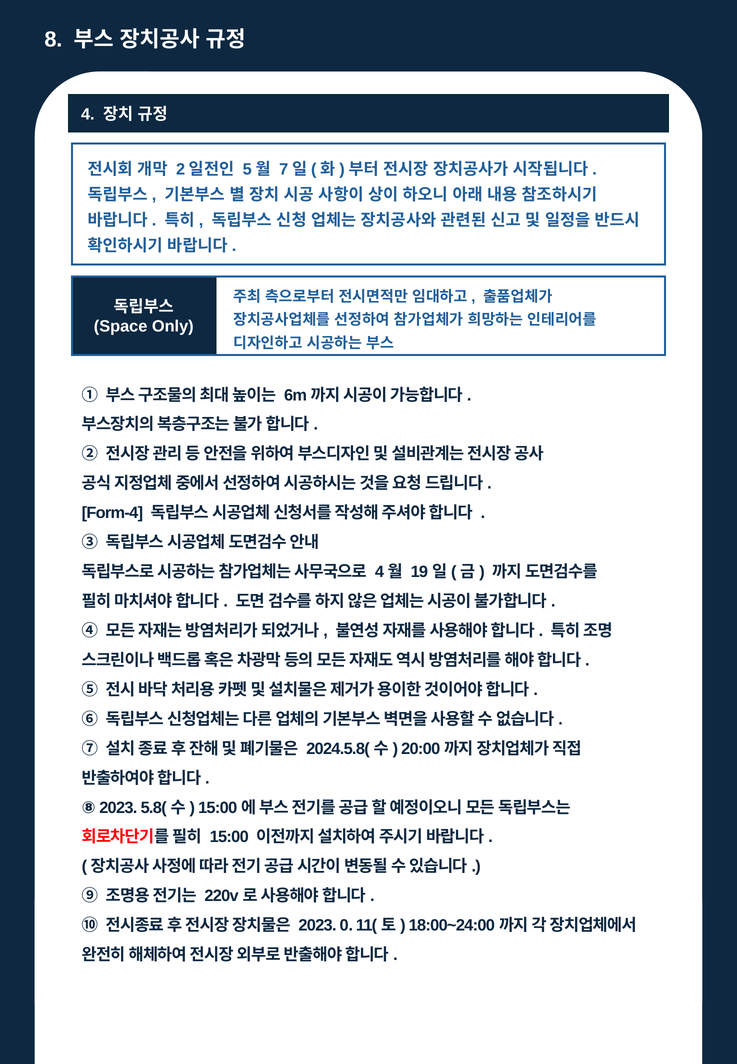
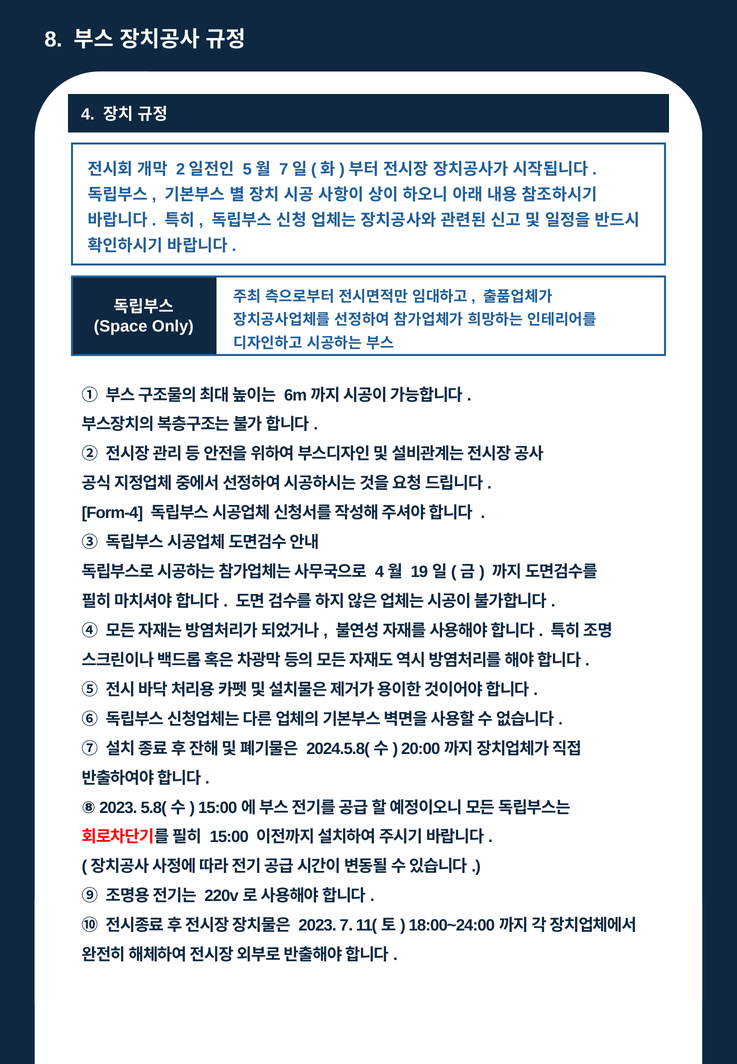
0: 0 -> 7
